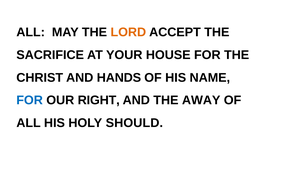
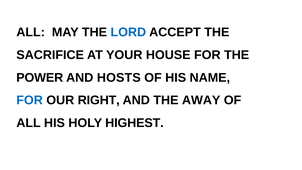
LORD colour: orange -> blue
CHRIST: CHRIST -> POWER
HANDS: HANDS -> HOSTS
SHOULD: SHOULD -> HIGHEST
